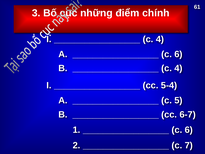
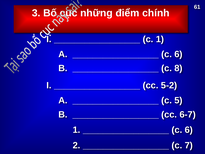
4 at (160, 39): 4 -> 1
4 at (178, 68): 4 -> 8
5-4: 5-4 -> 5-2
